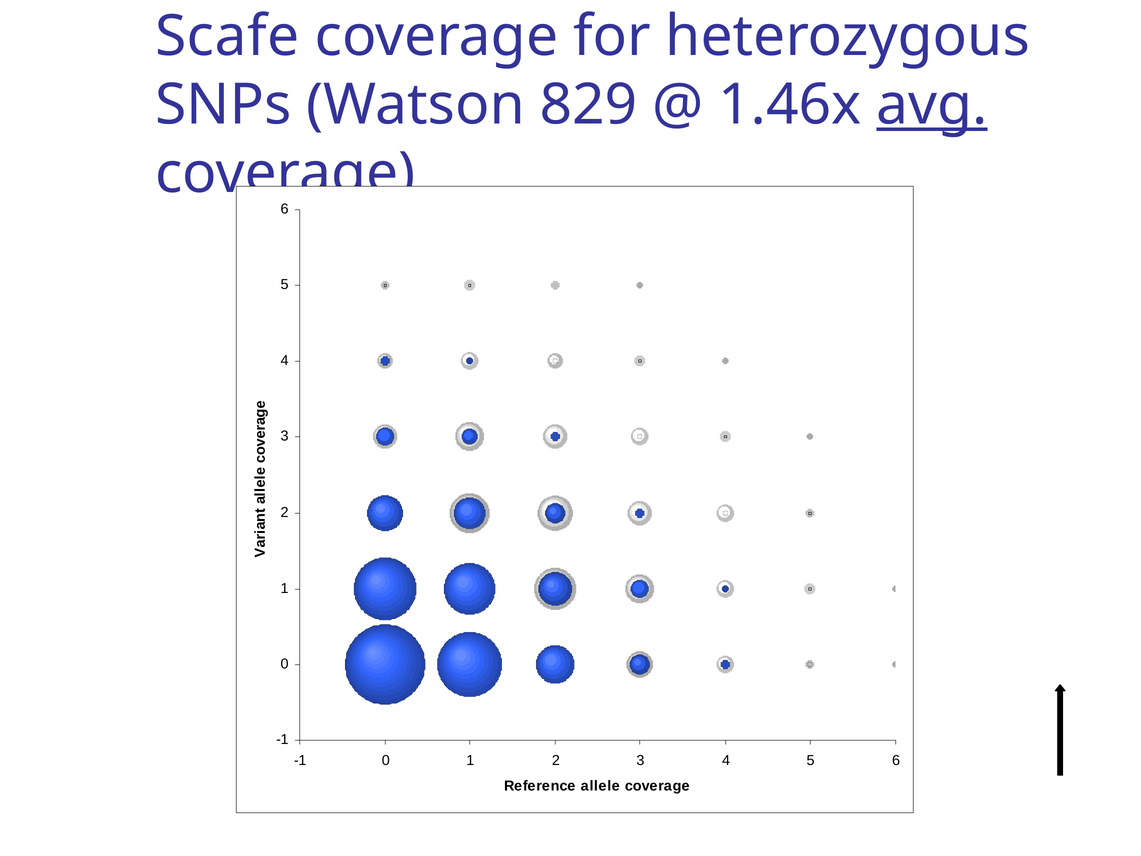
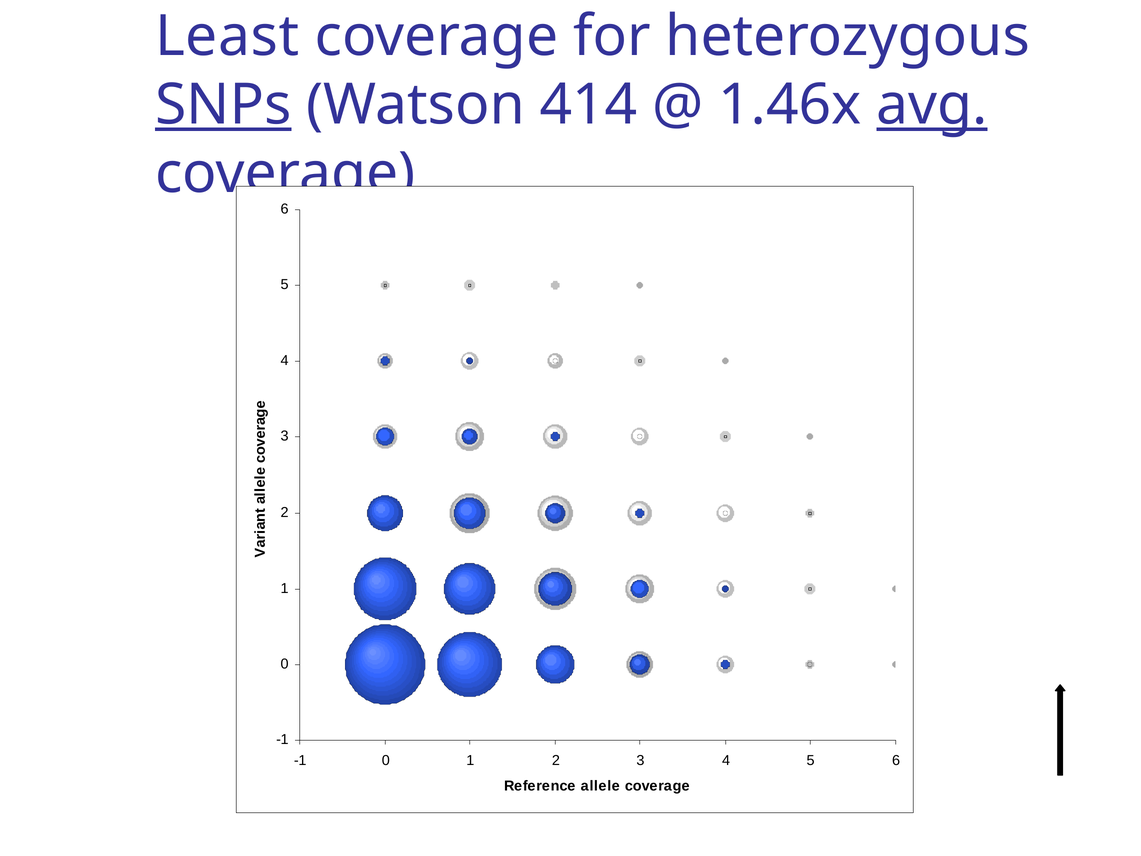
Scafe: Scafe -> Least
SNPs underline: none -> present
829: 829 -> 414
